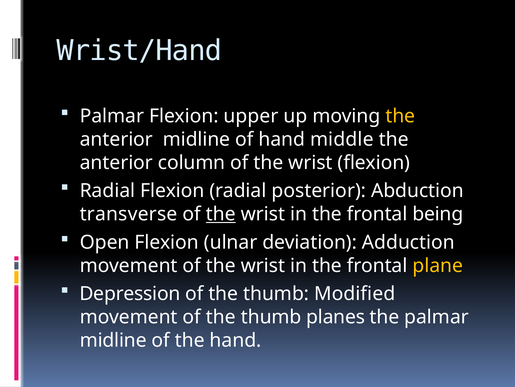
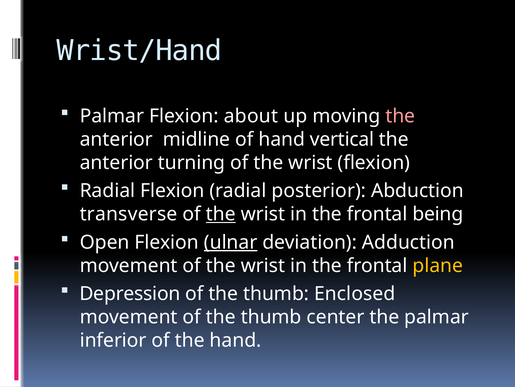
upper: upper -> about
the at (400, 116) colour: yellow -> pink
middle: middle -> vertical
column: column -> turning
ulnar underline: none -> present
Modified: Modified -> Enclosed
planes: planes -> center
midline at (113, 340): midline -> inferior
